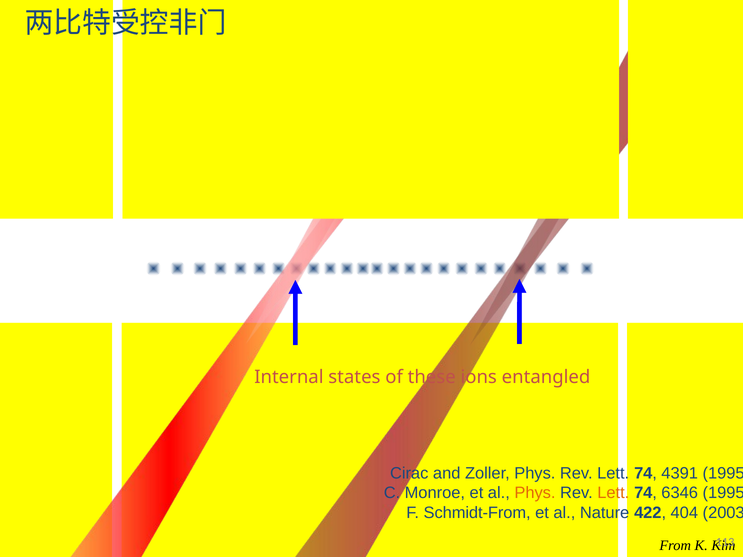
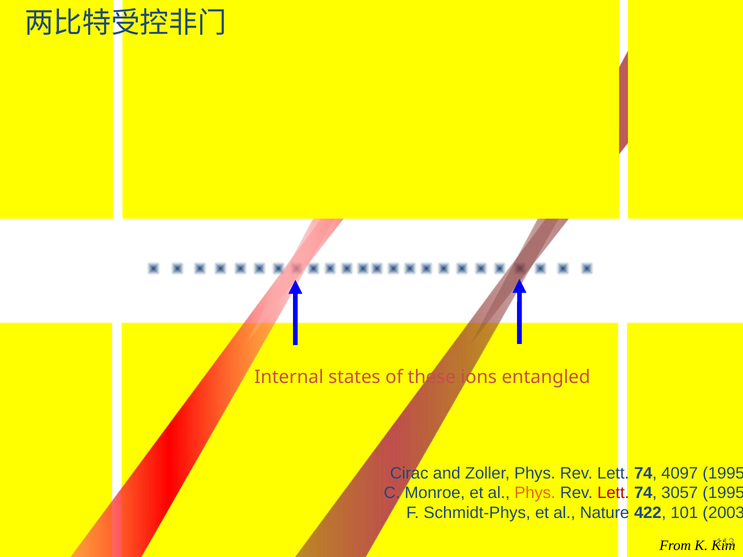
4391: 4391 -> 4097
Lett at (613, 493) colour: orange -> red
6346: 6346 -> 3057
Schmidt-From: Schmidt-From -> Schmidt-Phys
404: 404 -> 101
